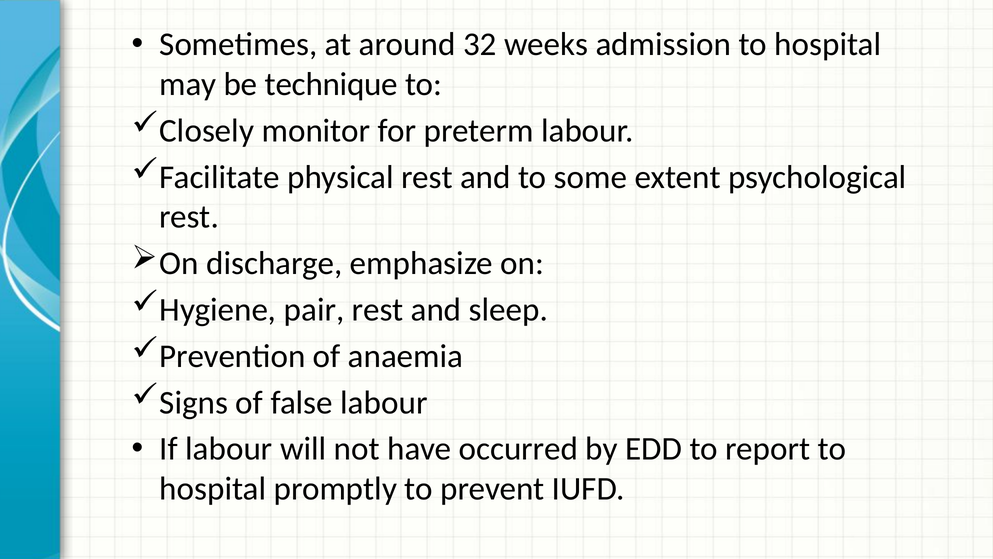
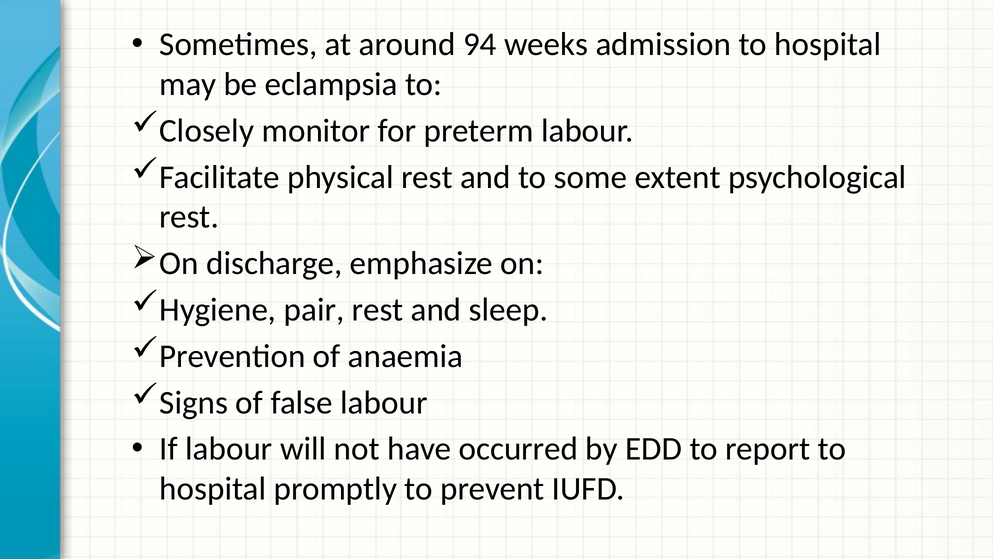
32: 32 -> 94
technique: technique -> eclampsia
